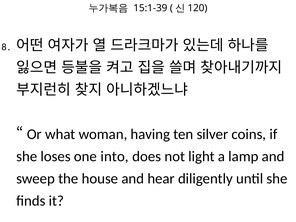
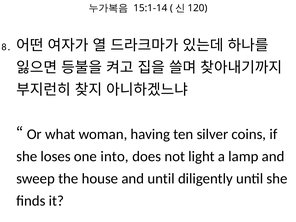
15:1-39: 15:1-39 -> 15:1-14
and hear: hear -> until
